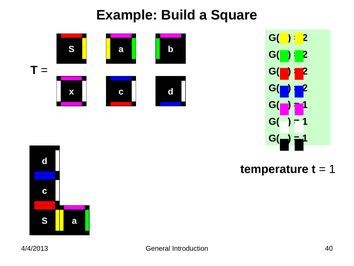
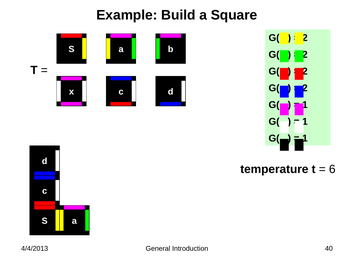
1 at (332, 169): 1 -> 6
